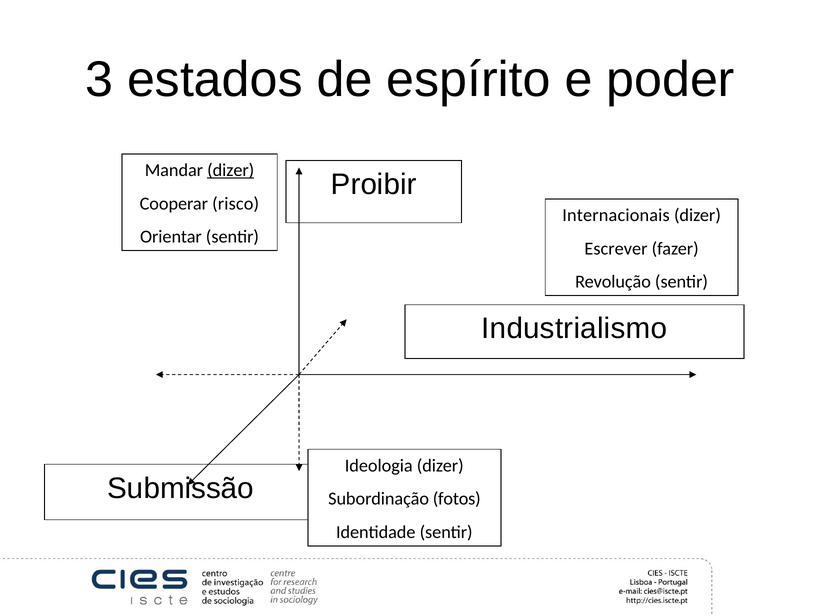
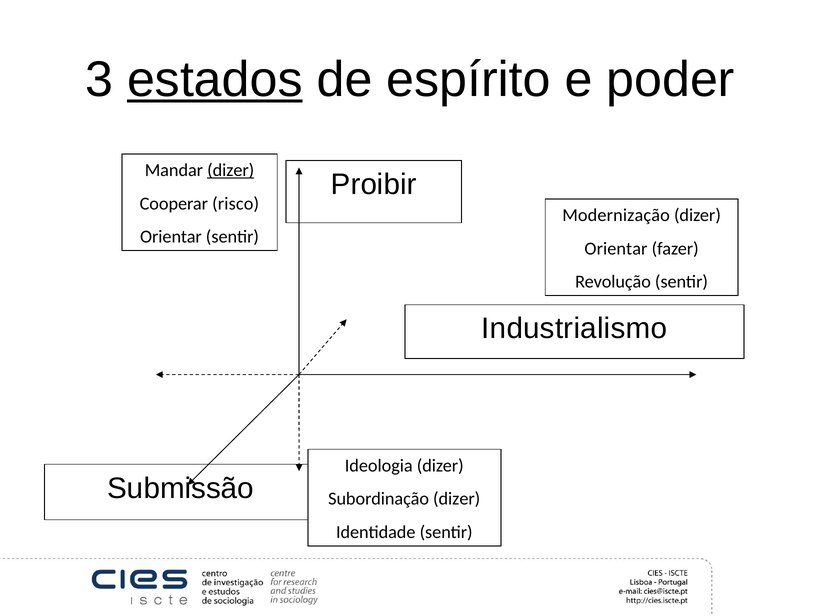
estados underline: none -> present
Internacionais: Internacionais -> Modernização
Escrever at (616, 248): Escrever -> Orientar
Subordinação fotos: fotos -> dizer
